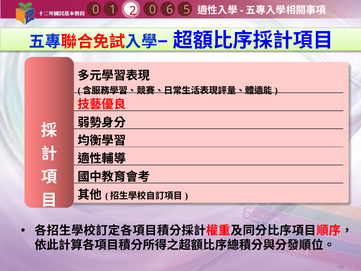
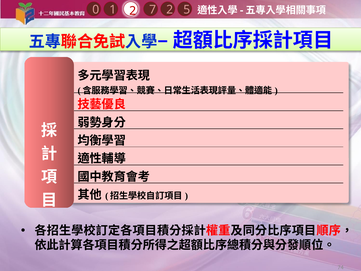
1 6: 6 -> 2
2 0: 0 -> 7
